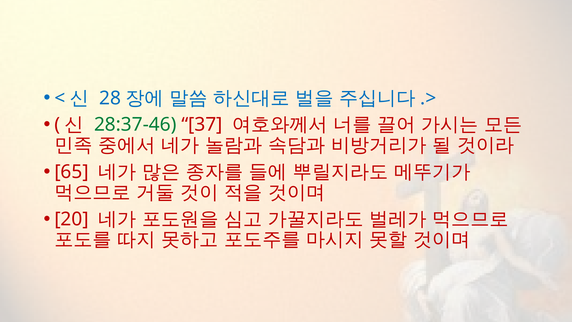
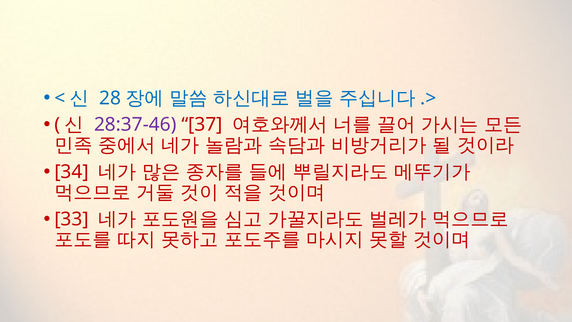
28:37-46 colour: green -> purple
65: 65 -> 34
20: 20 -> 33
